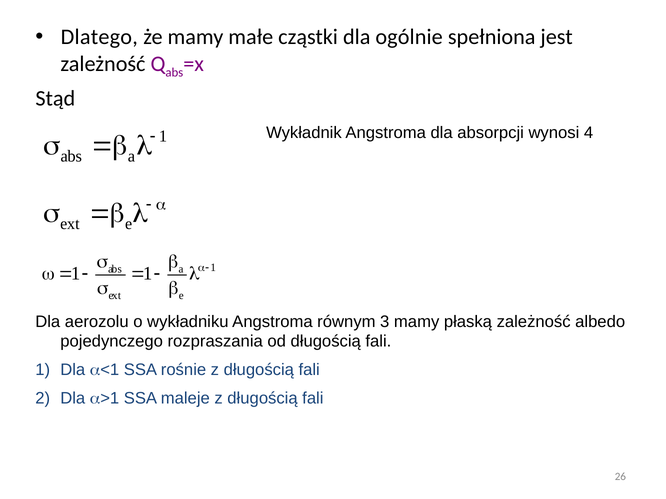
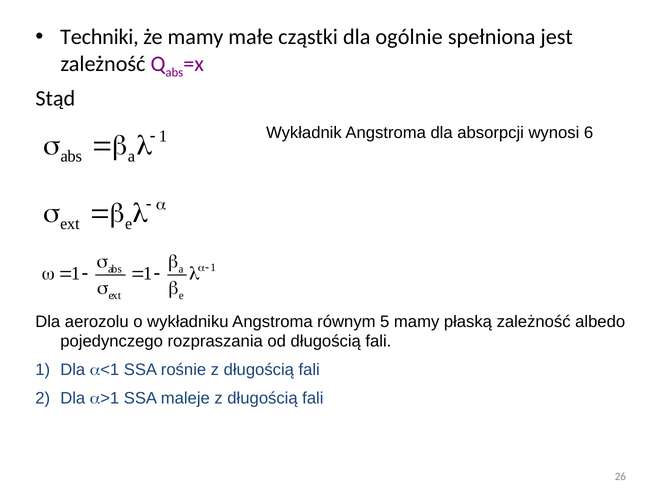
Dlatego: Dlatego -> Techniki
4: 4 -> 6
3: 3 -> 5
